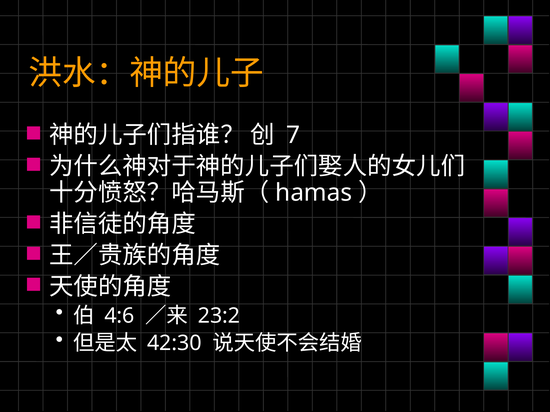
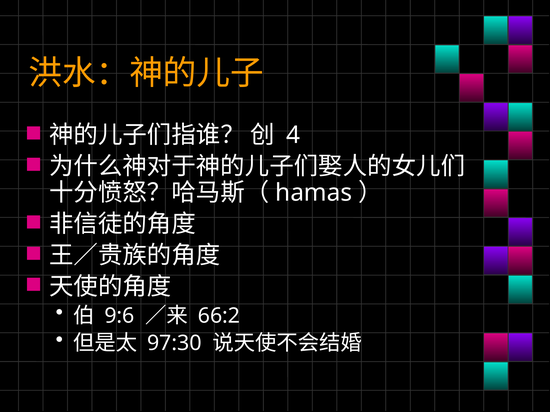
7: 7 -> 4
4:6: 4:6 -> 9:6
23:2: 23:2 -> 66:2
42:30: 42:30 -> 97:30
